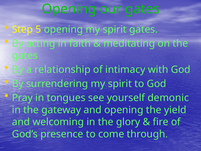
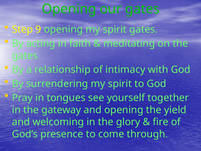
5: 5 -> 9
demonic: demonic -> together
